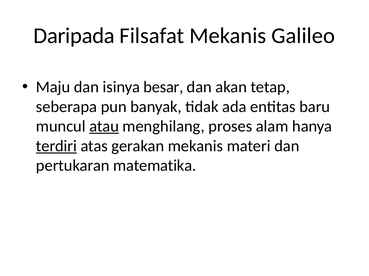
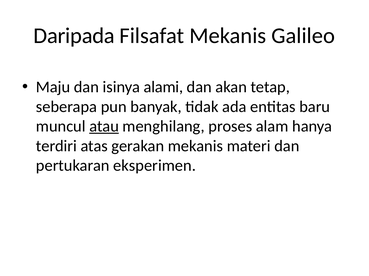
besar: besar -> alami
terdiri underline: present -> none
matematika: matematika -> eksperimen
